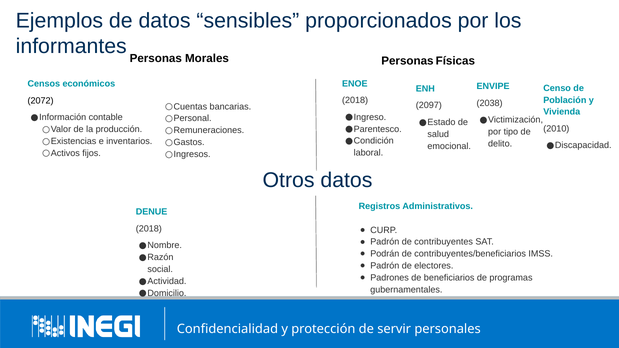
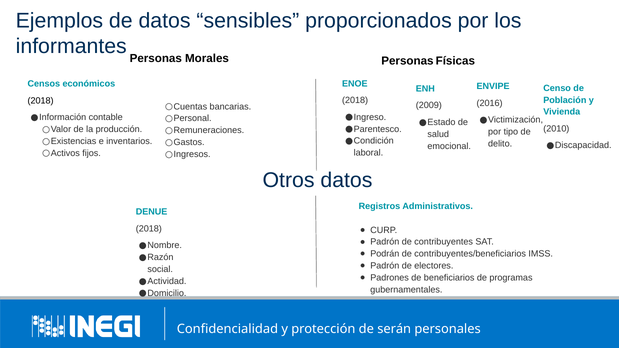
2072 at (41, 101): 2072 -> 2018
2038: 2038 -> 2016
2097: 2097 -> 2009
servir: servir -> serán
